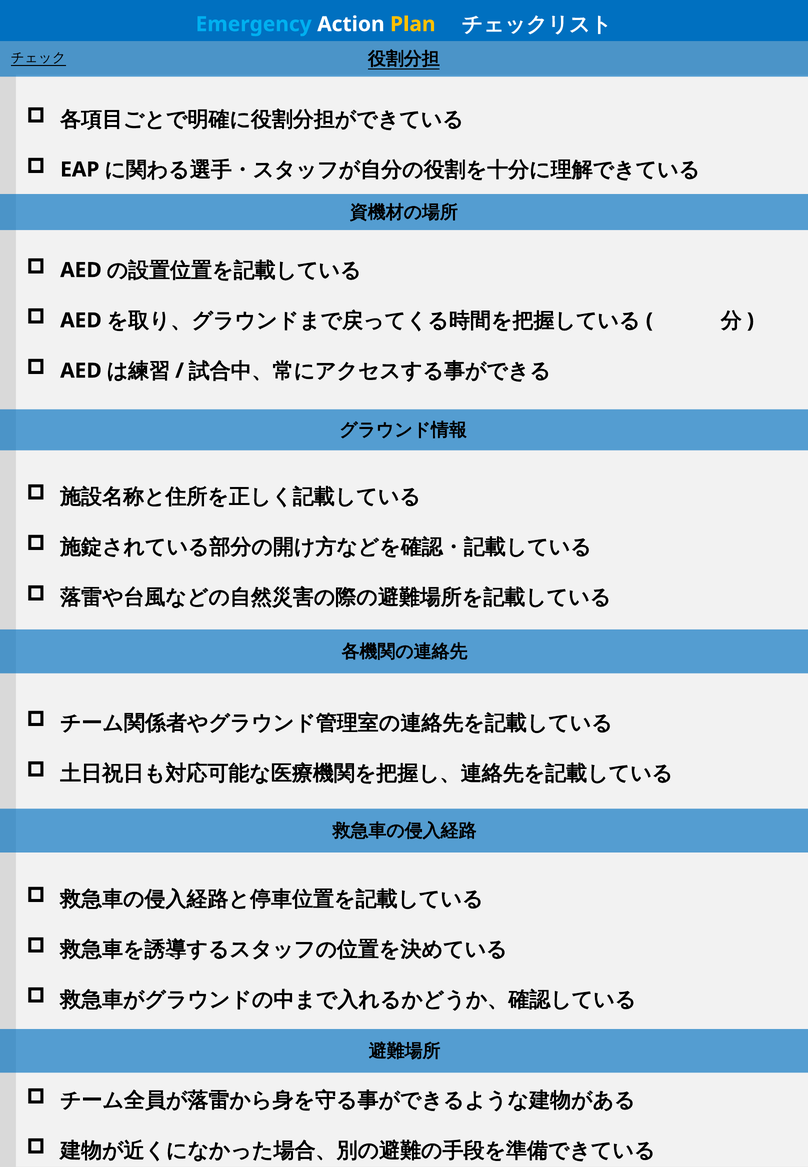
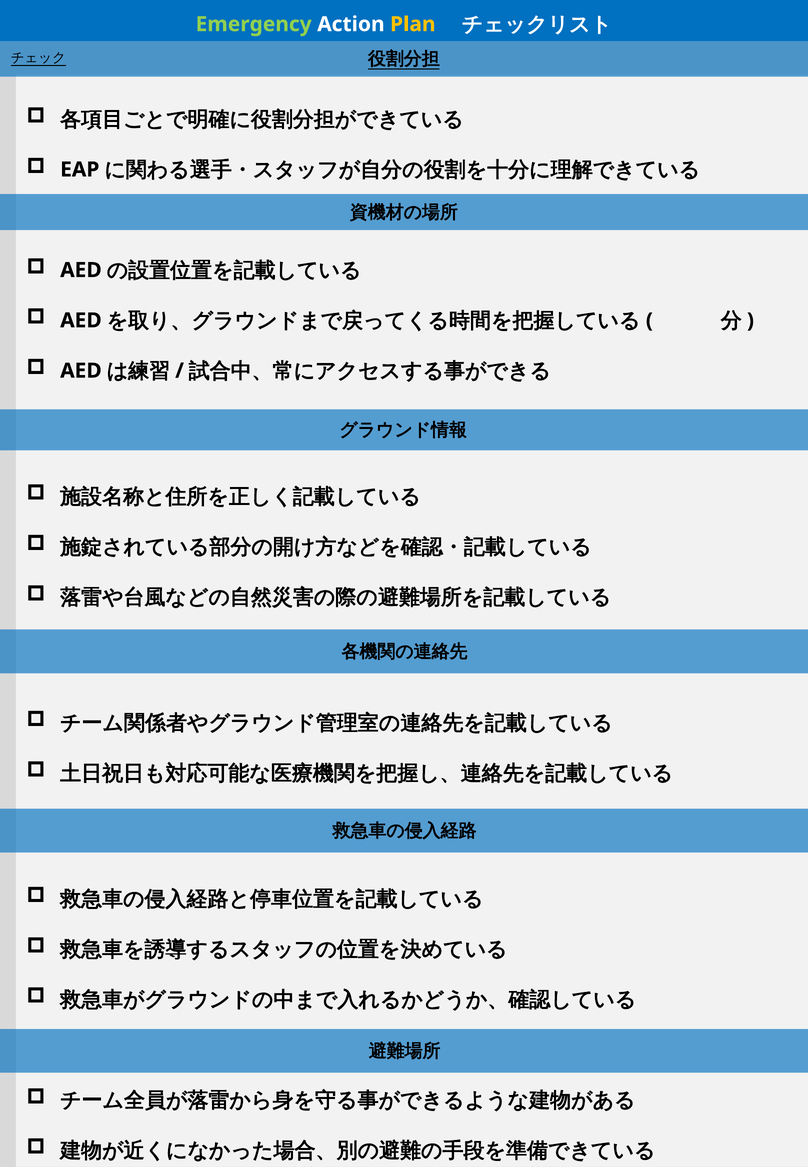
Emergency colour: light blue -> light green
